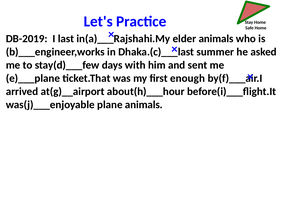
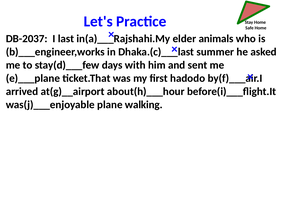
DB-2019: DB-2019 -> DB-2037
enough: enough -> hadodo
plane animals: animals -> walking
